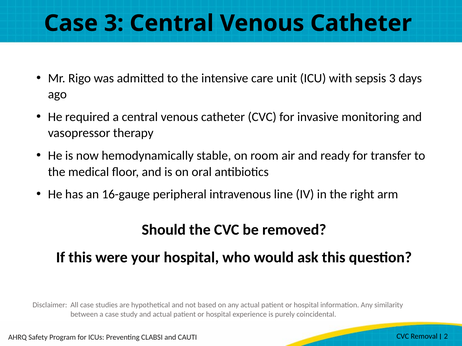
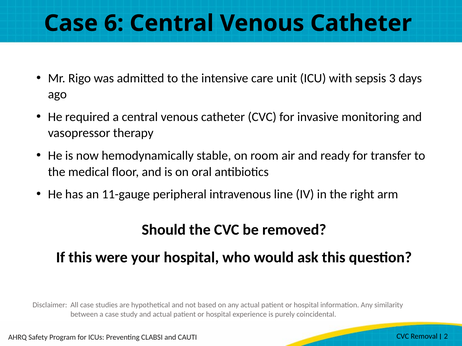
Case 3: 3 -> 6
16-gauge: 16-gauge -> 11-gauge
